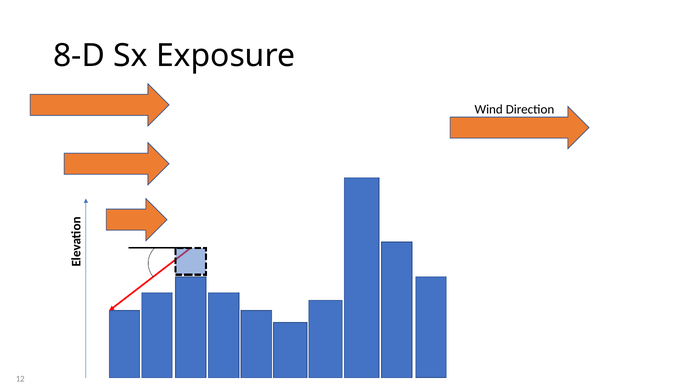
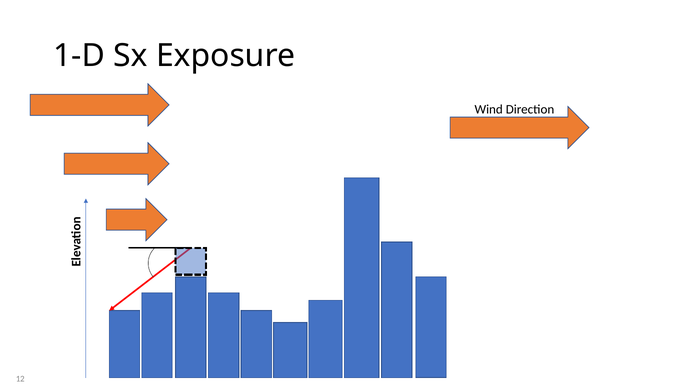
8-D: 8-D -> 1-D
